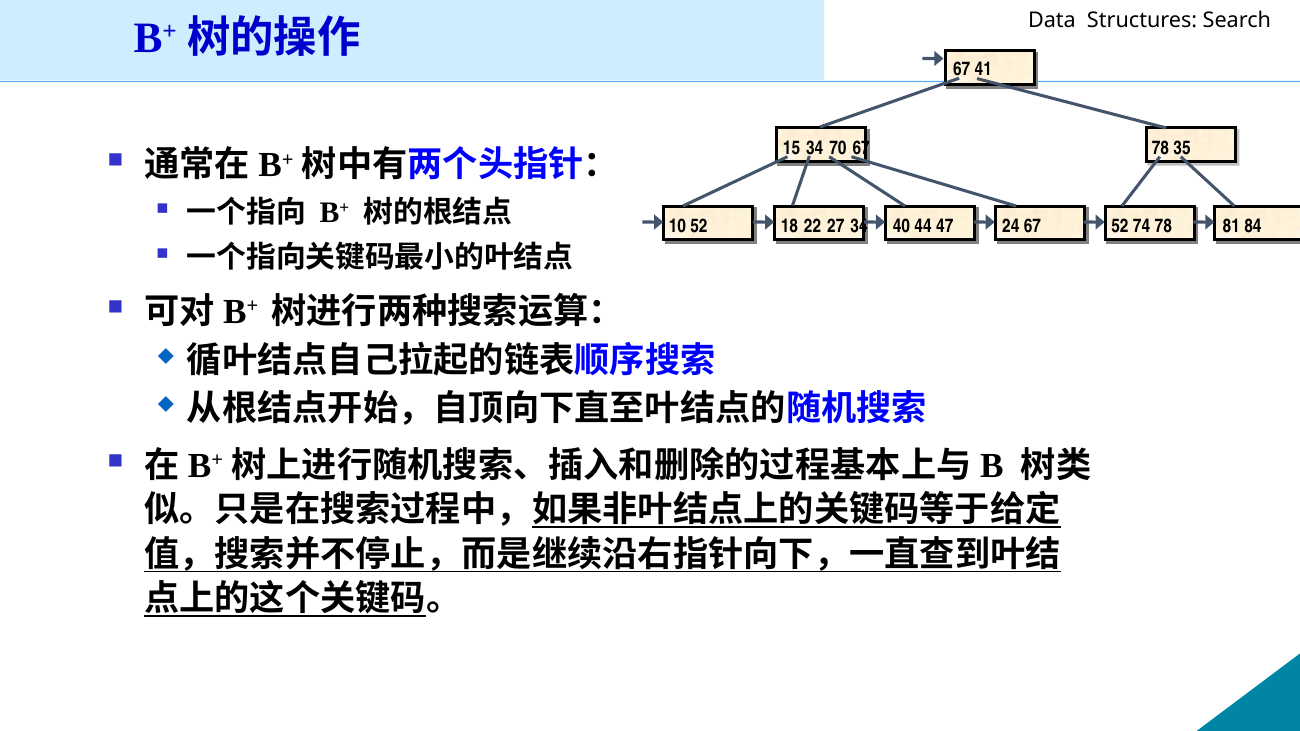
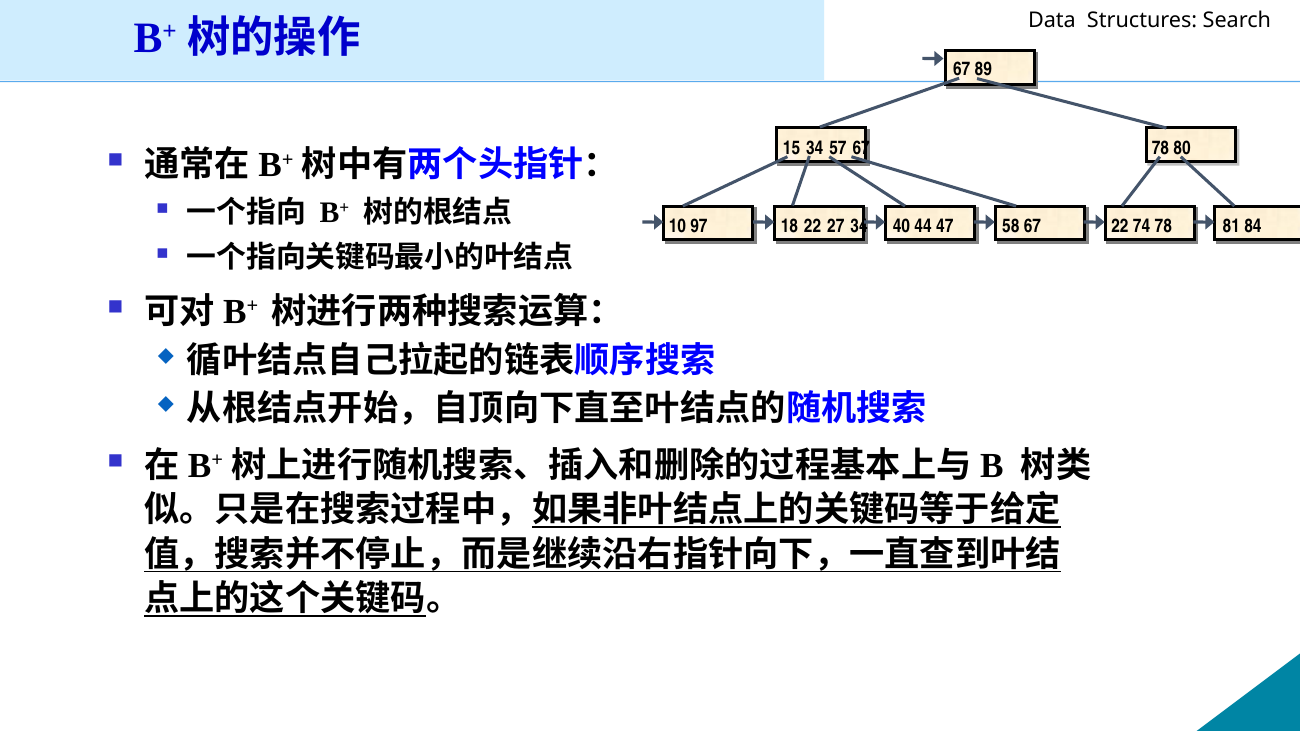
41: 41 -> 89
70: 70 -> 57
35: 35 -> 80
10 52: 52 -> 97
24: 24 -> 58
67 52: 52 -> 22
